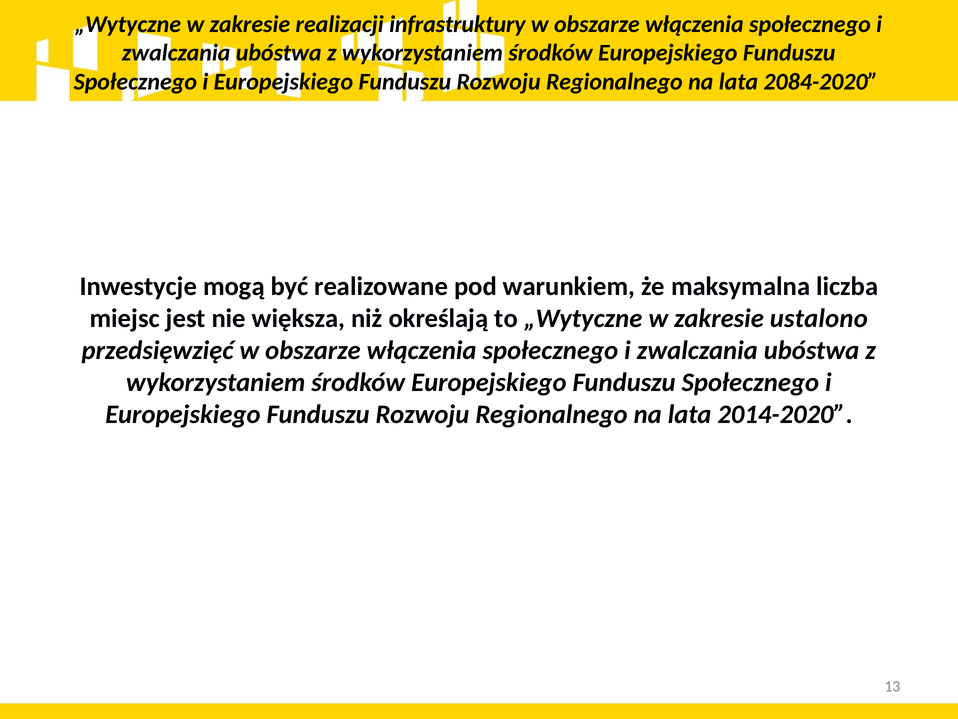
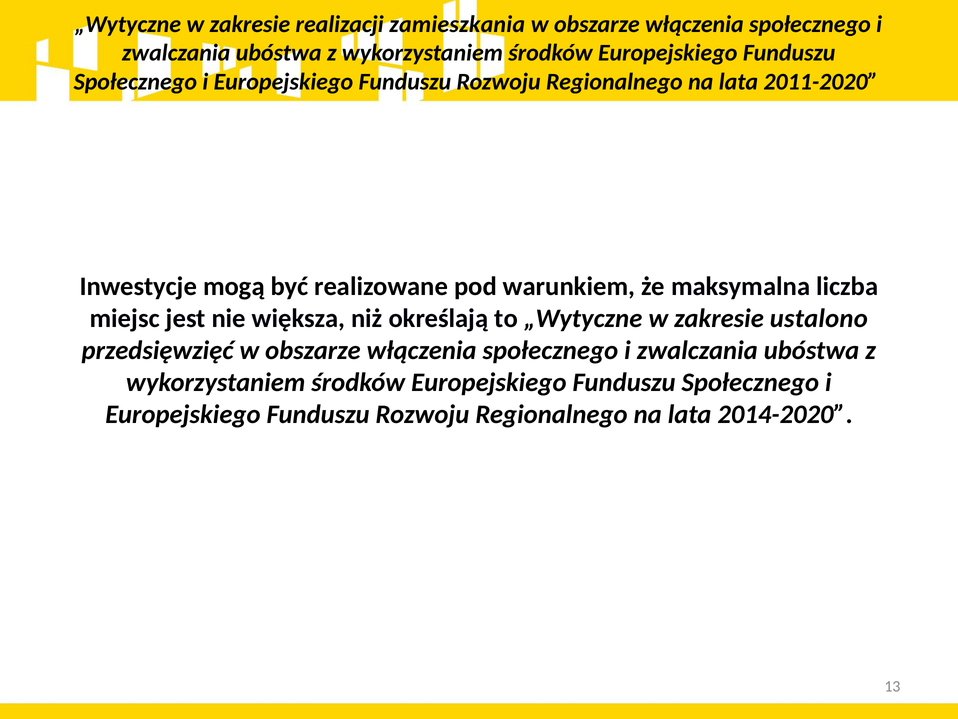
infrastruktury: infrastruktury -> zamieszkania
2084-2020: 2084-2020 -> 2011-2020
